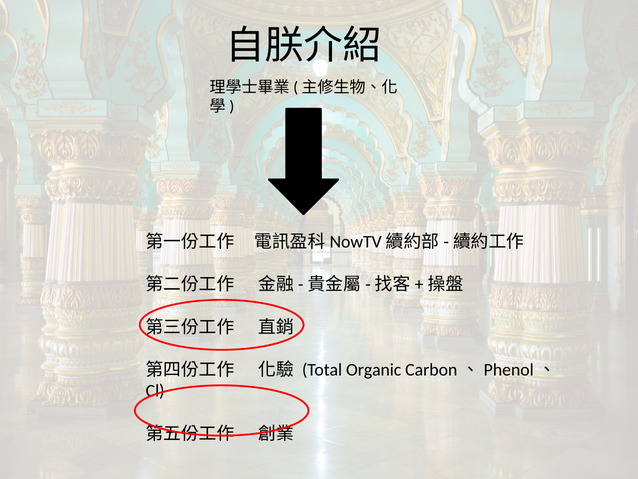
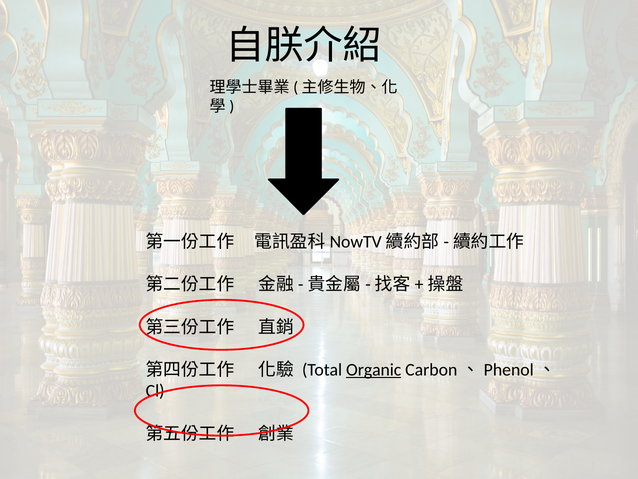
Organic underline: none -> present
